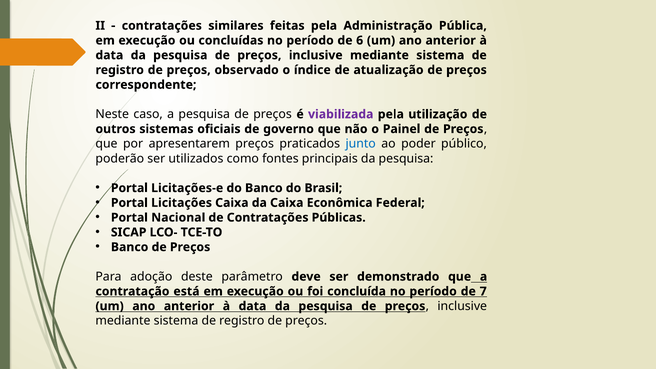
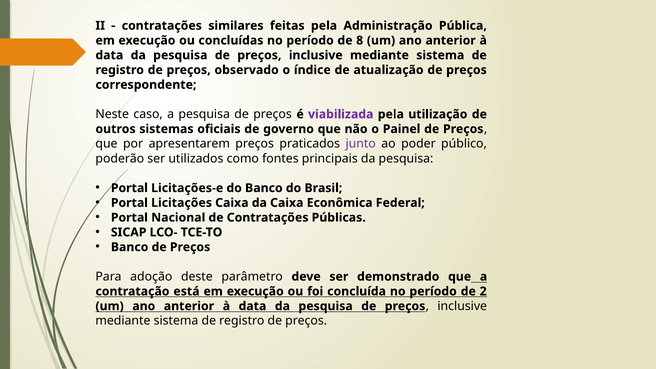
6: 6 -> 8
junto colour: blue -> purple
7: 7 -> 2
